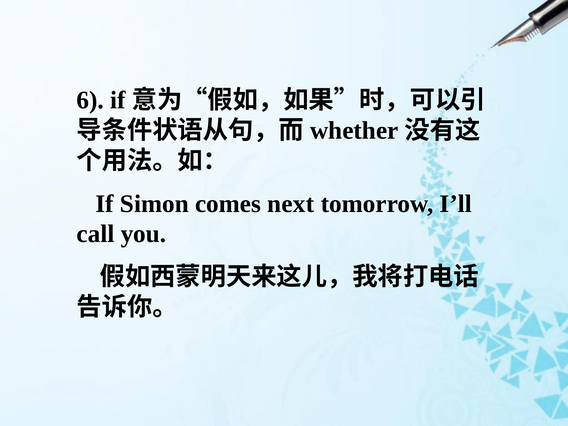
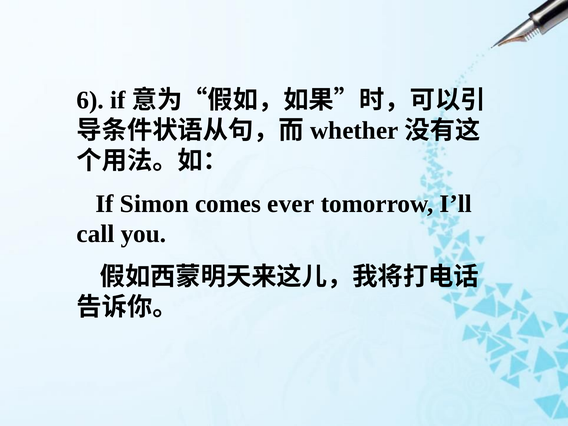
next: next -> ever
